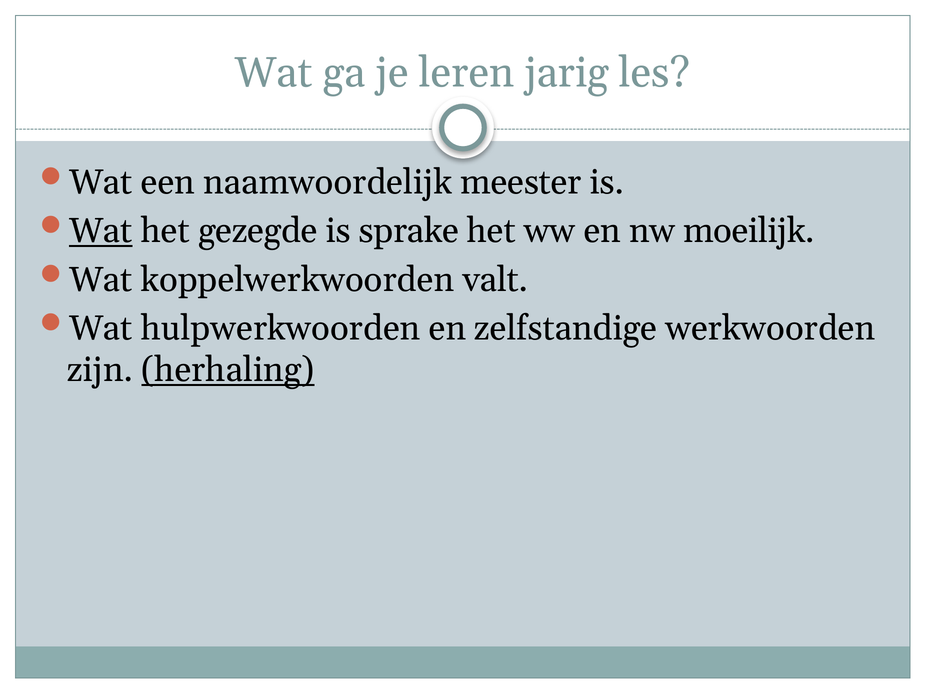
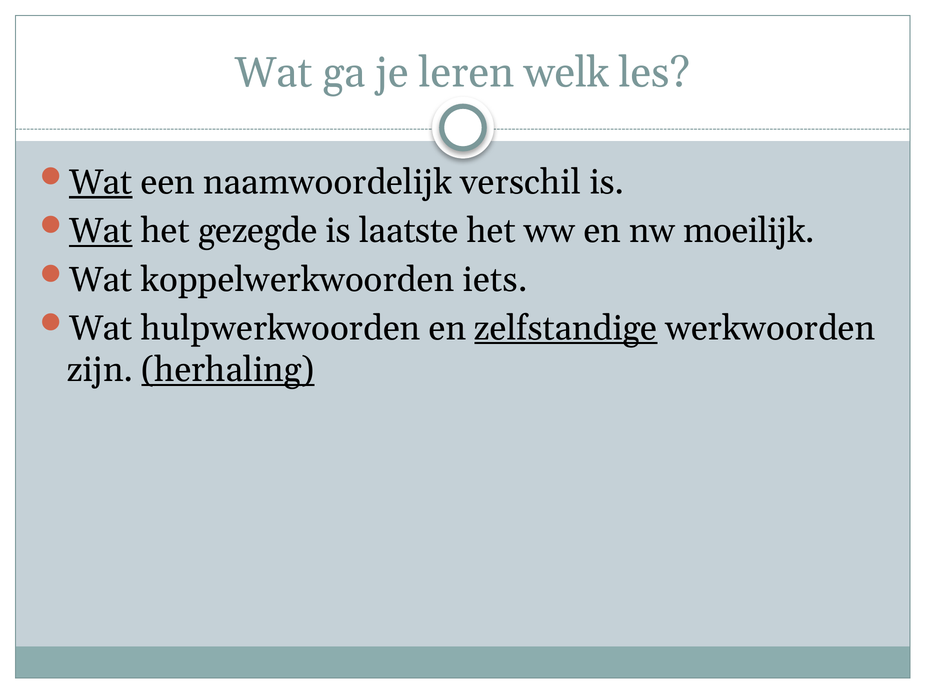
jarig: jarig -> welk
Wat at (101, 182) underline: none -> present
meester: meester -> verschil
sprake: sprake -> laatste
valt: valt -> iets
zelfstandige underline: none -> present
